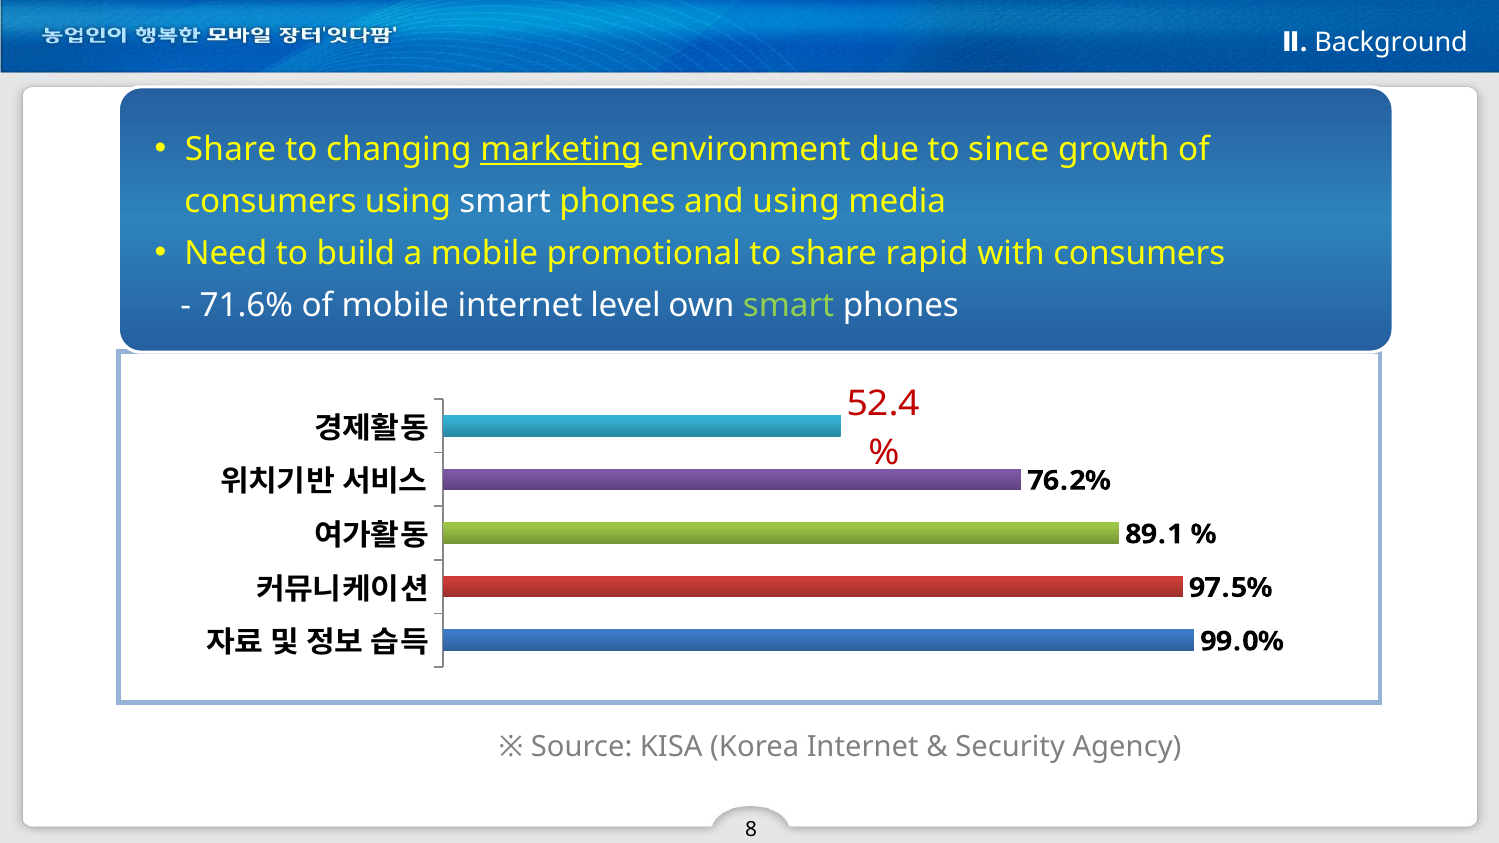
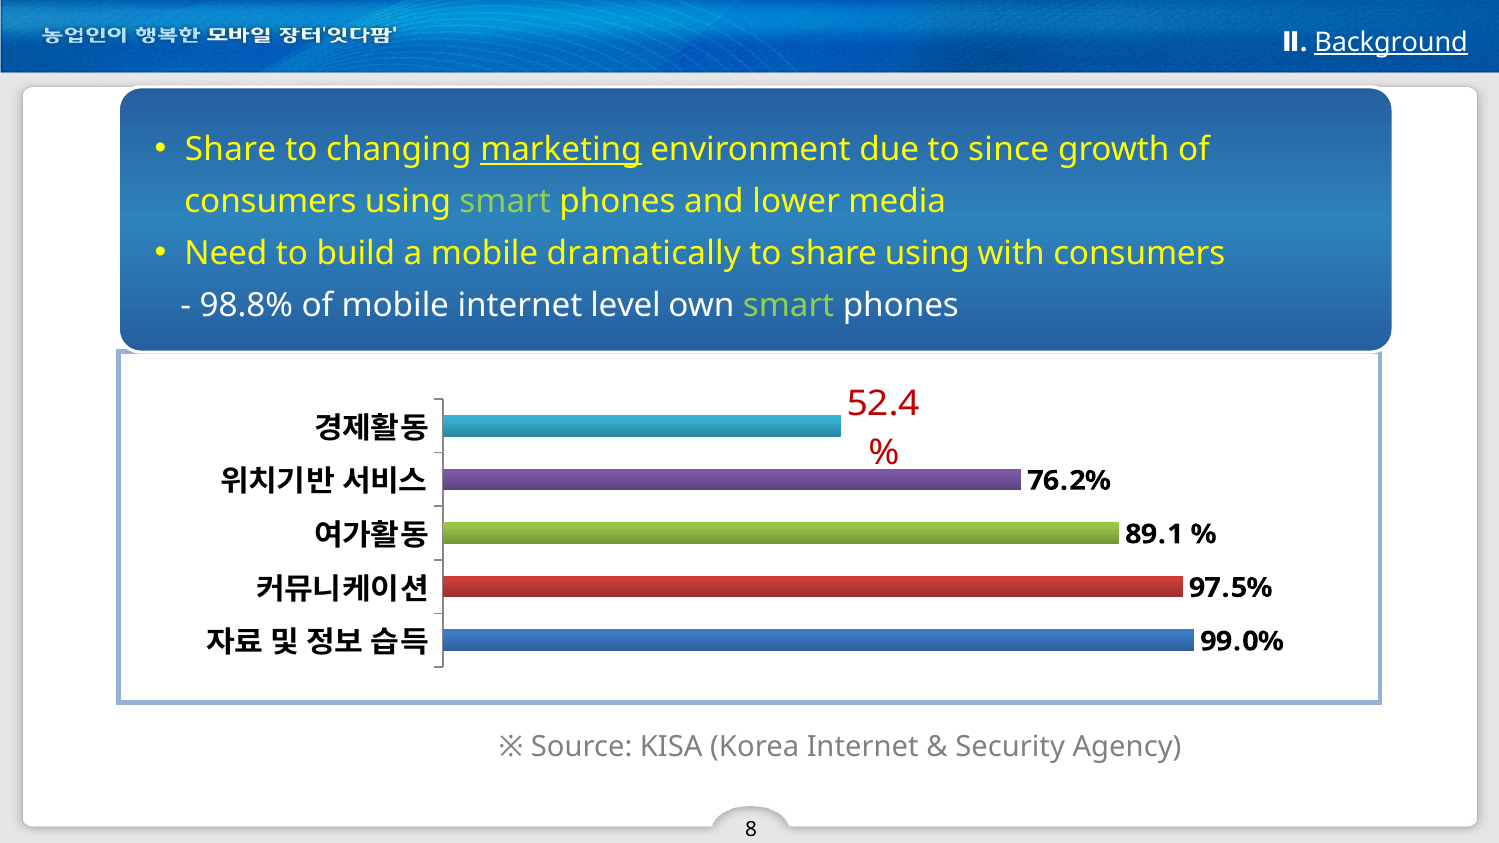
Background underline: none -> present
smart at (505, 202) colour: white -> light green
and using: using -> lower
promotional: promotional -> dramatically
share rapid: rapid -> using
71.6%: 71.6% -> 98.8%
